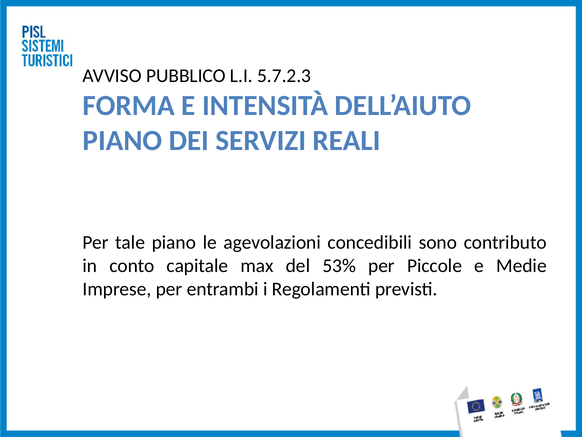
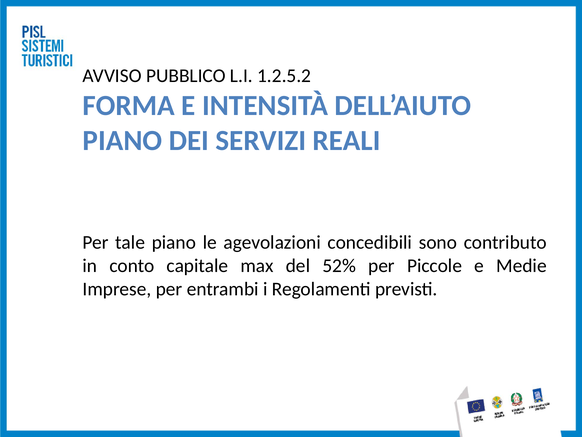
5.7.2.3: 5.7.2.3 -> 1.2.5.2
53%: 53% -> 52%
